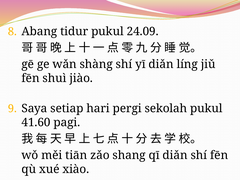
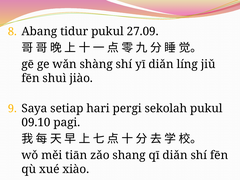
24.09: 24.09 -> 27.09
41.60: 41.60 -> 09.10
